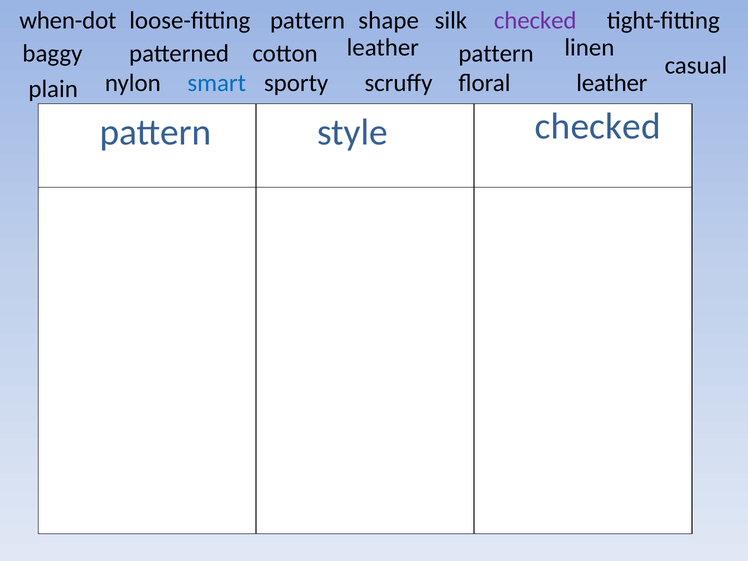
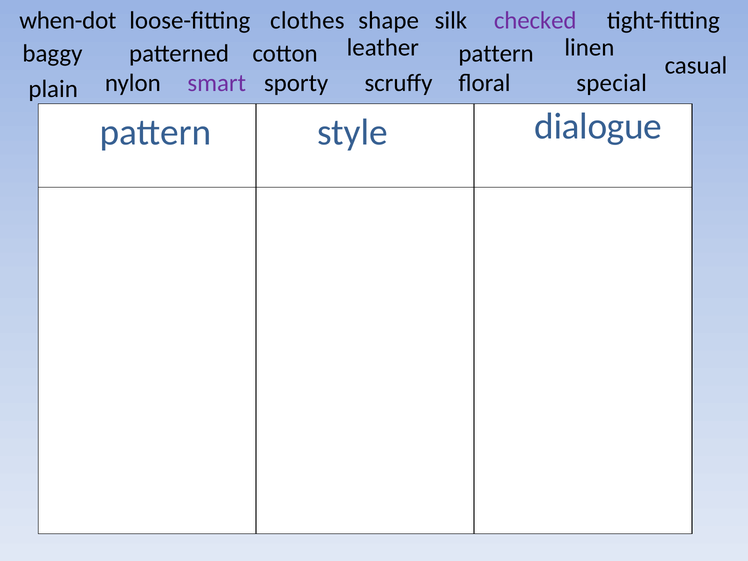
loose-fitting pattern: pattern -> clothes
smart colour: blue -> purple
floral leather: leather -> special
style checked: checked -> dialogue
